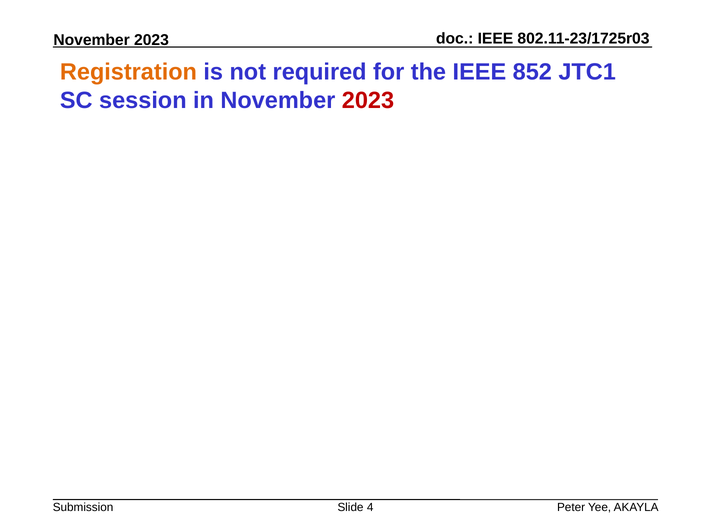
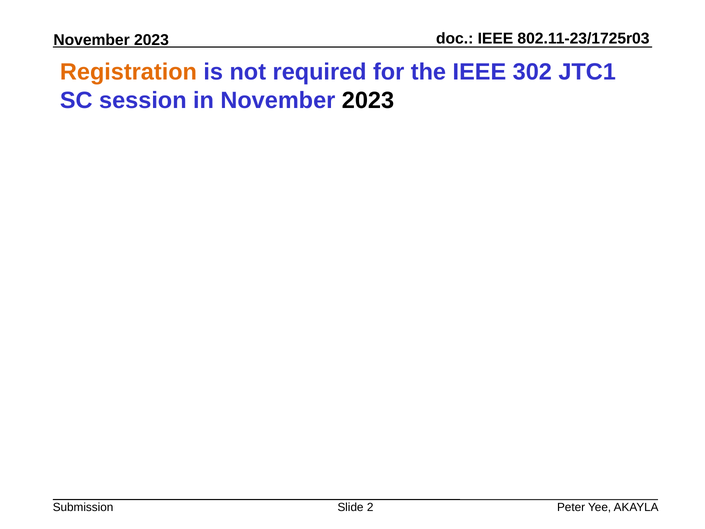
852: 852 -> 302
2023 at (368, 100) colour: red -> black
4: 4 -> 2
